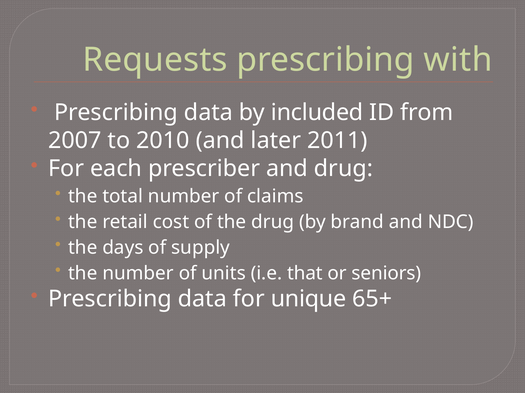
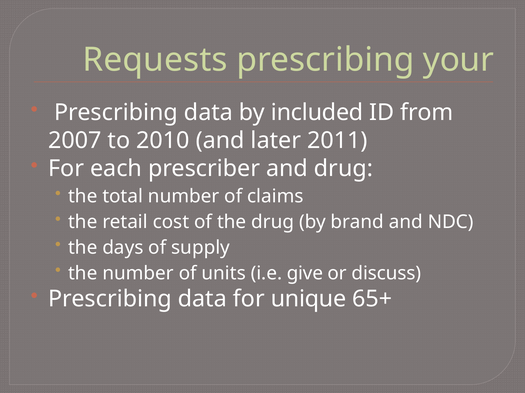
with: with -> your
that: that -> give
seniors: seniors -> discuss
